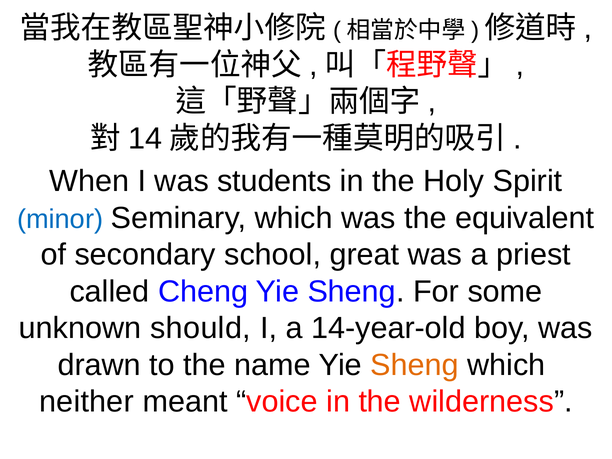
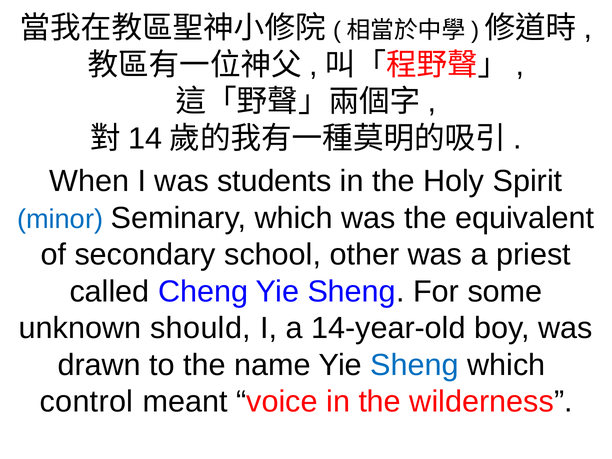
great: great -> other
Sheng at (415, 365) colour: orange -> blue
neither: neither -> control
